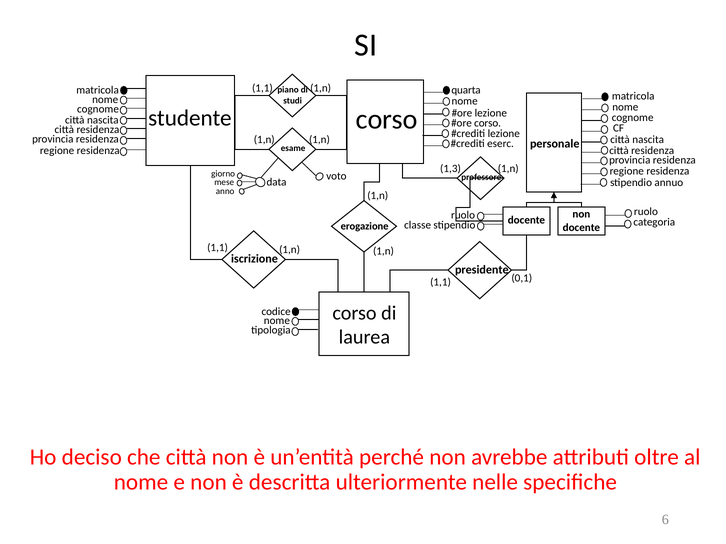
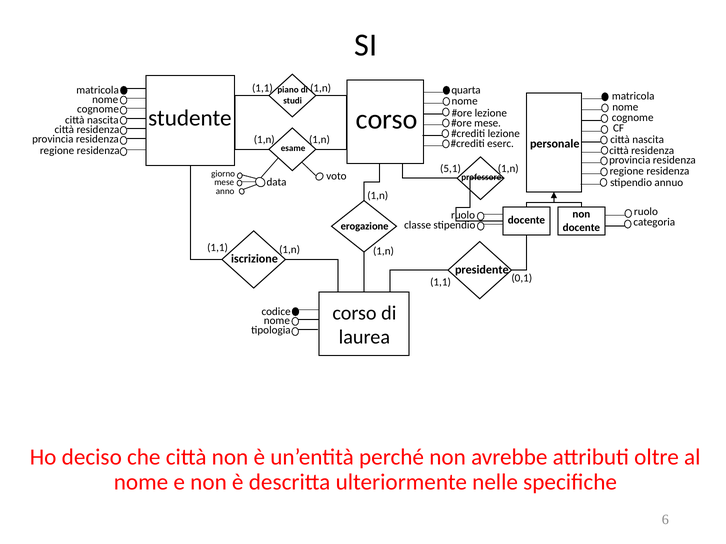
corso at (488, 123): corso -> mese
1,3: 1,3 -> 5,1
